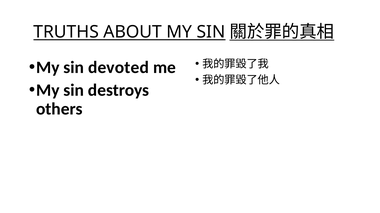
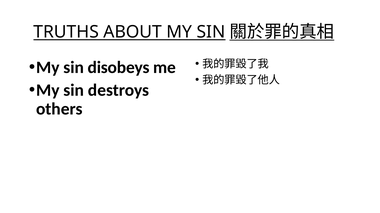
devoted: devoted -> disobeys
